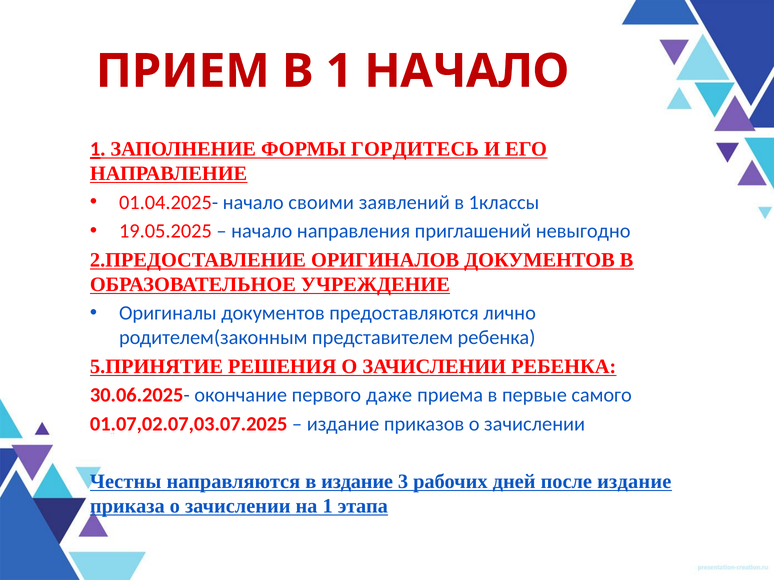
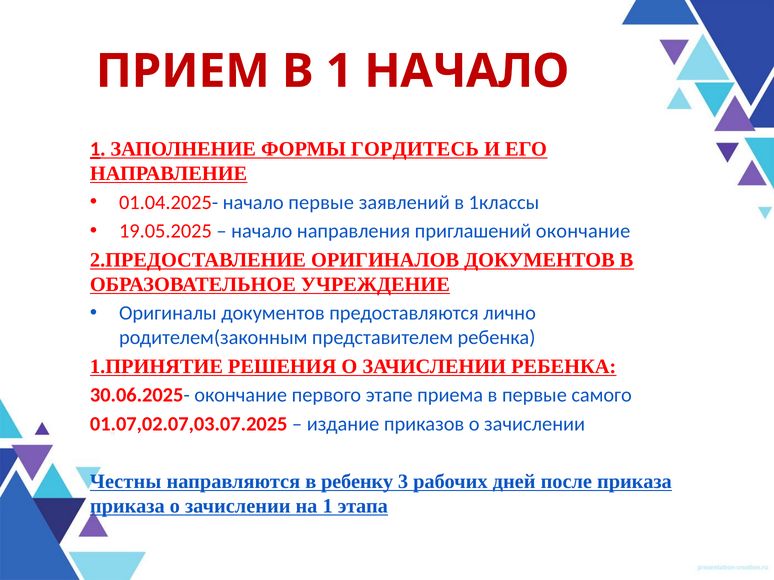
начало своими: своими -> первые
приглашений невыгодно: невыгодно -> окончание
5.ПРИНЯТИЕ: 5.ПРИНЯТИЕ -> 1.ПРИНЯТИЕ
даже: даже -> этапе
в издание: издание -> ребенку
после издание: издание -> приказа
